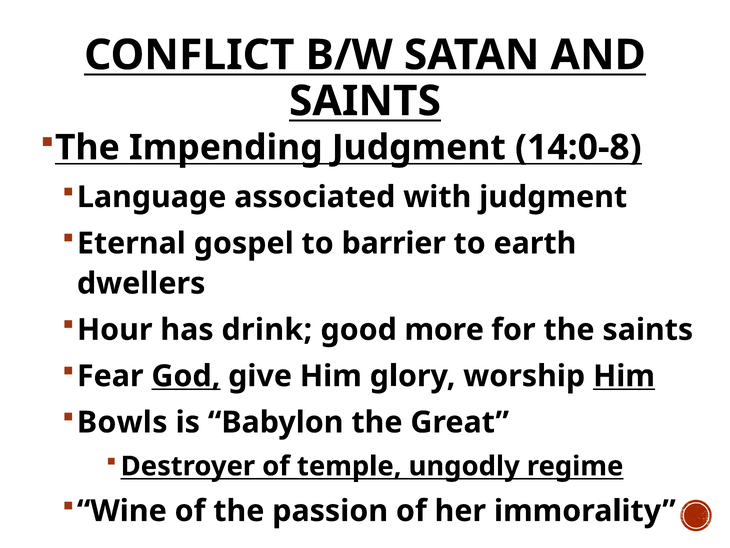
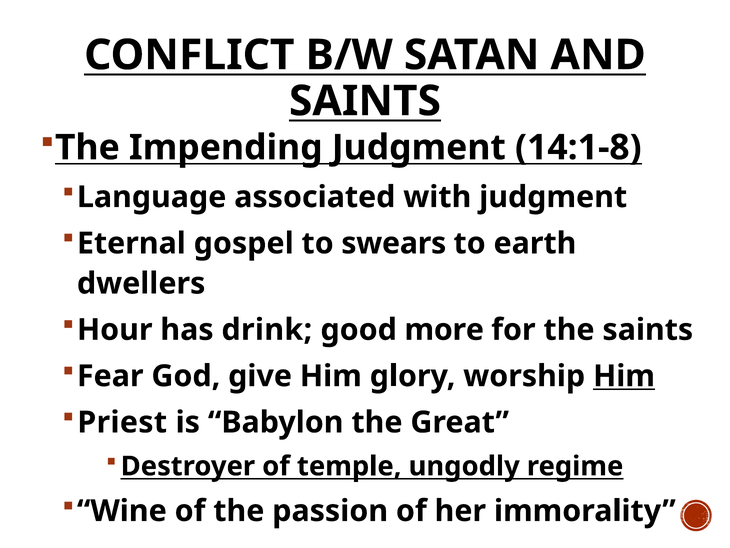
14:0-8: 14:0-8 -> 14:1-8
barrier: barrier -> swears
God underline: present -> none
Bowls: Bowls -> Priest
